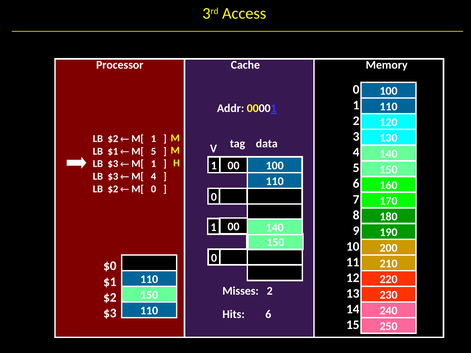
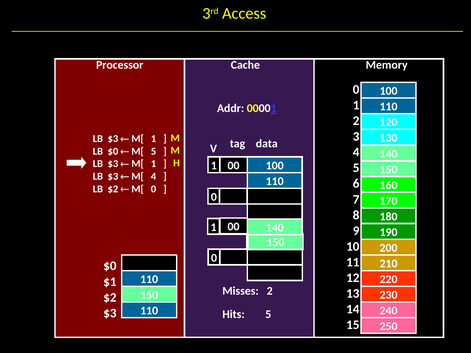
$2 at (113, 139): $2 -> $3
LB $1: $1 -> $0
Hits 6: 6 -> 5
